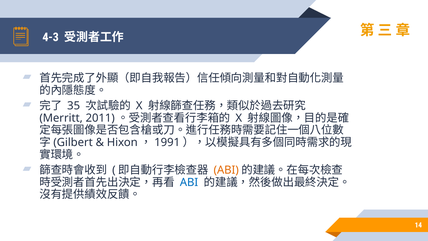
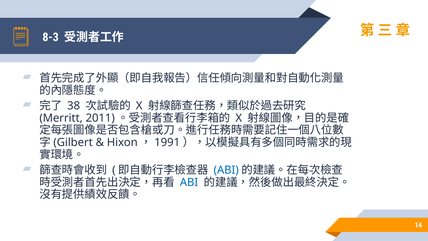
4-3: 4-3 -> 8-3
35: 35 -> 38
ABI at (226, 170) colour: orange -> blue
